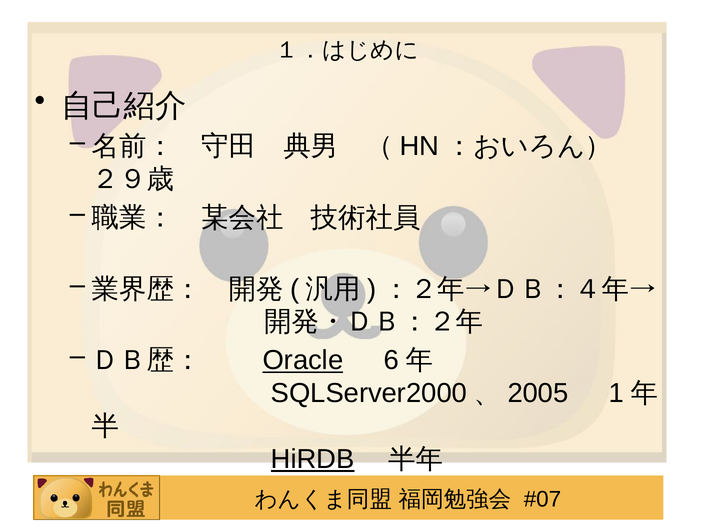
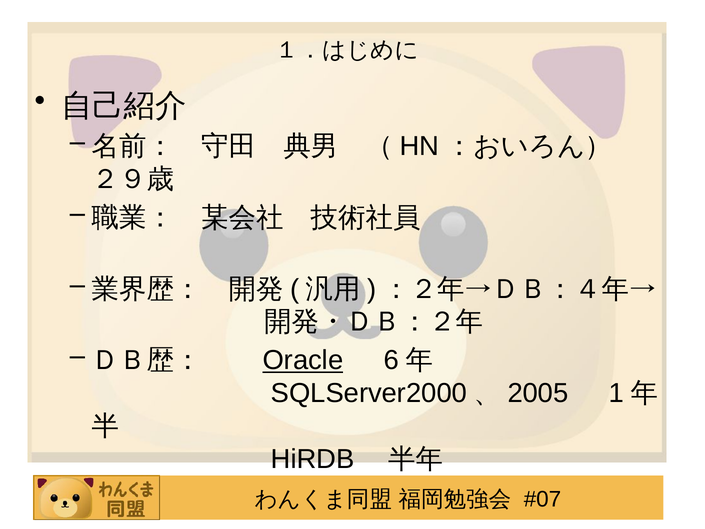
HiRDB underline: present -> none
